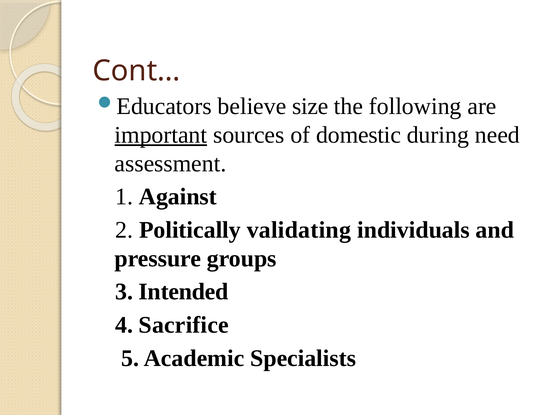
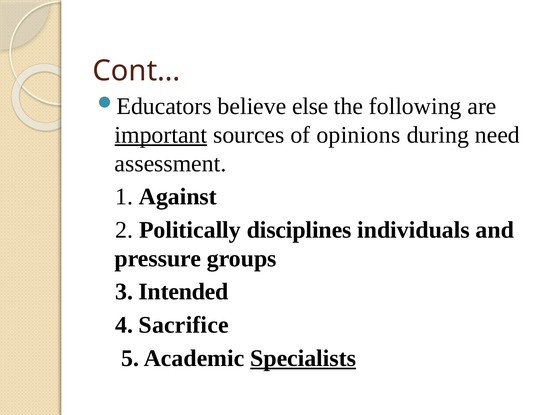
size: size -> else
domestic: domestic -> opinions
validating: validating -> disciplines
Specialists underline: none -> present
